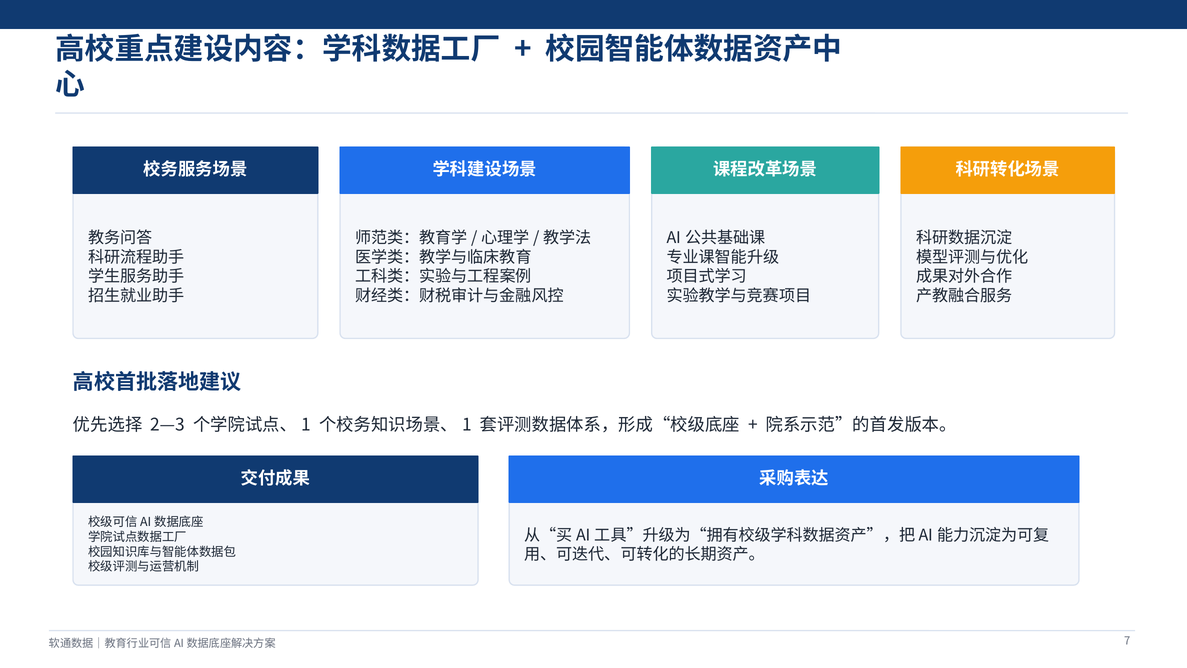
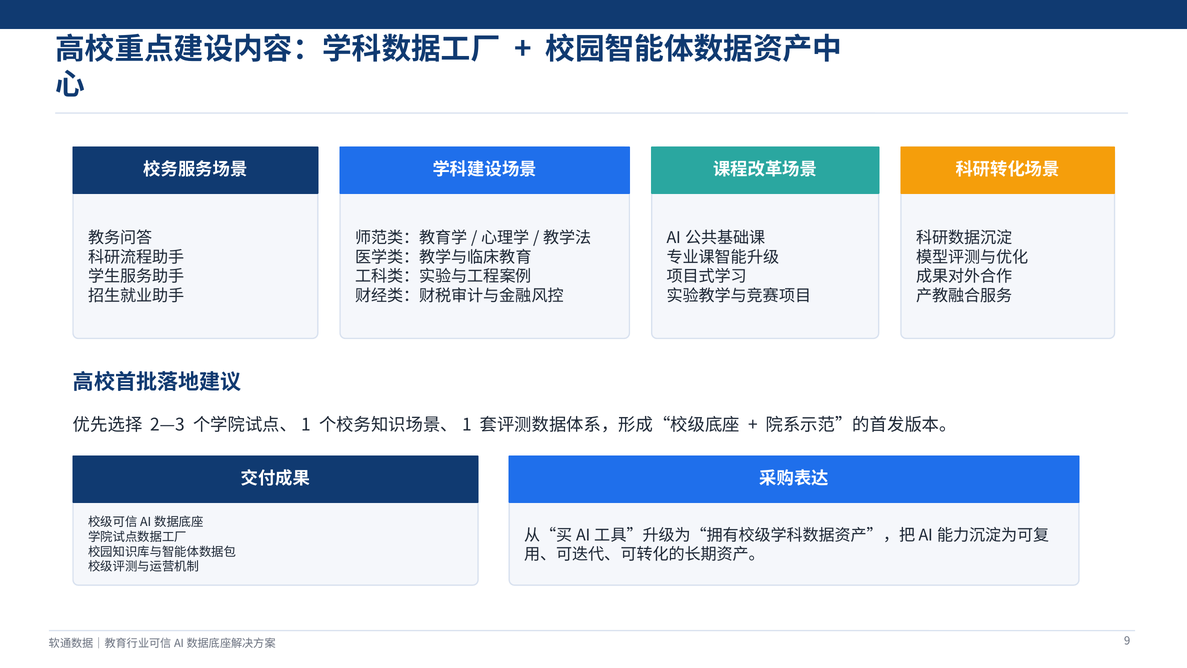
7: 7 -> 9
